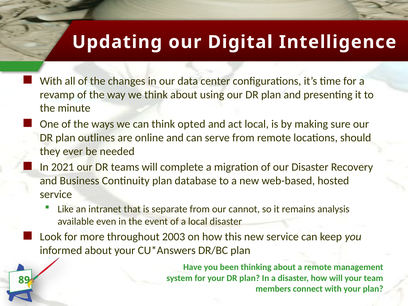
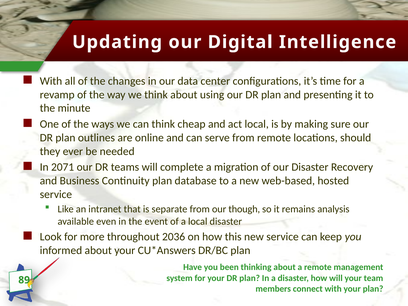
opted: opted -> cheap
2021: 2021 -> 2071
cannot: cannot -> though
2003: 2003 -> 2036
